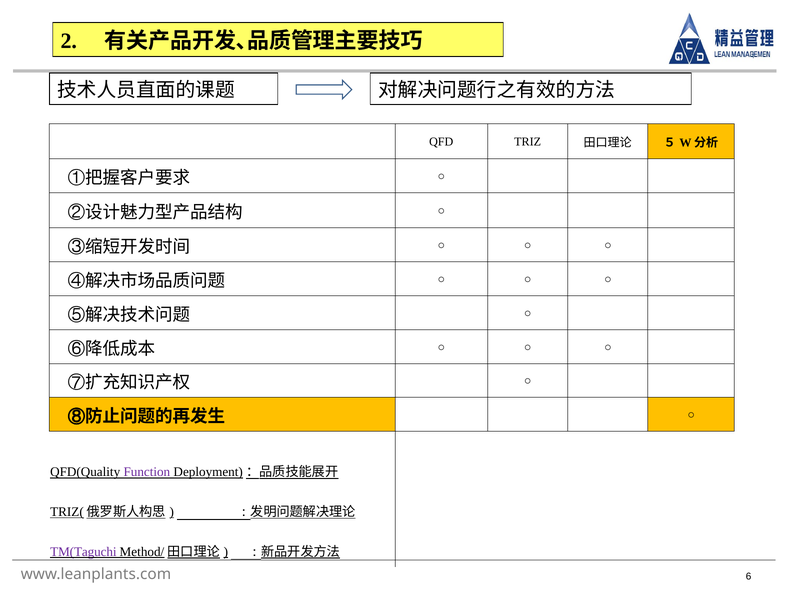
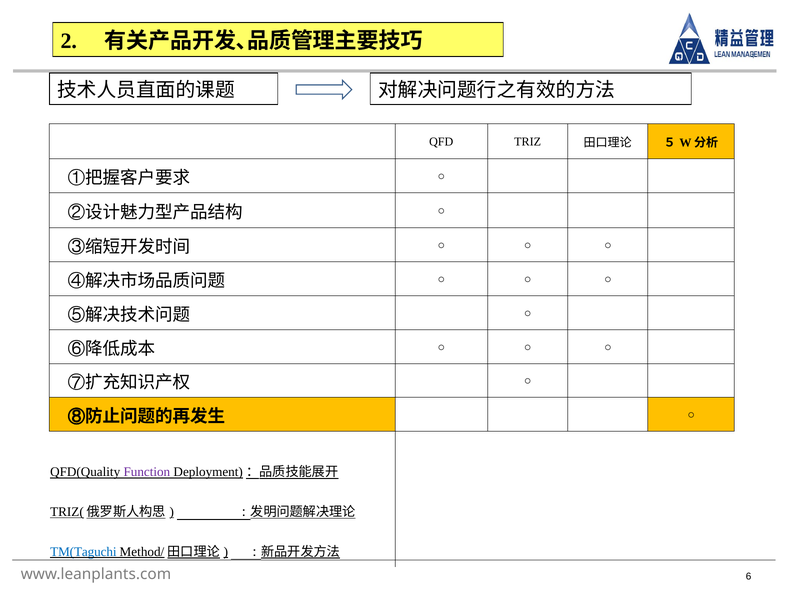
TM(Taguchi colour: purple -> blue
